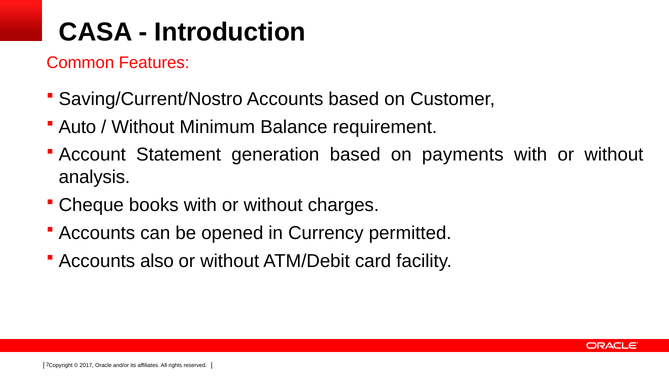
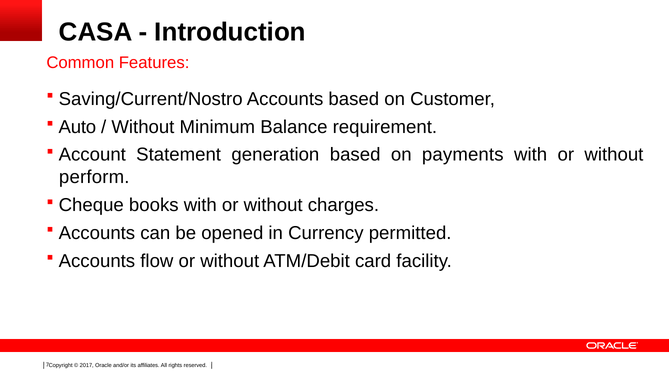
analysis: analysis -> perform
also: also -> flow
